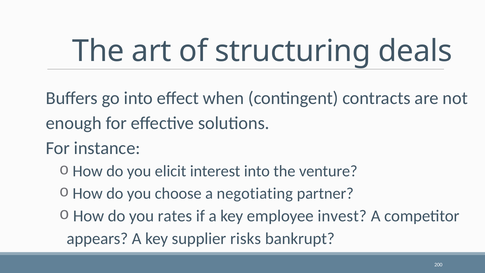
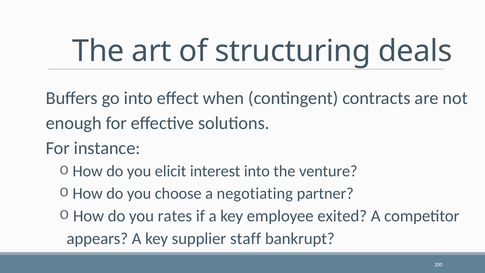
invest: invest -> exited
risks: risks -> staff
